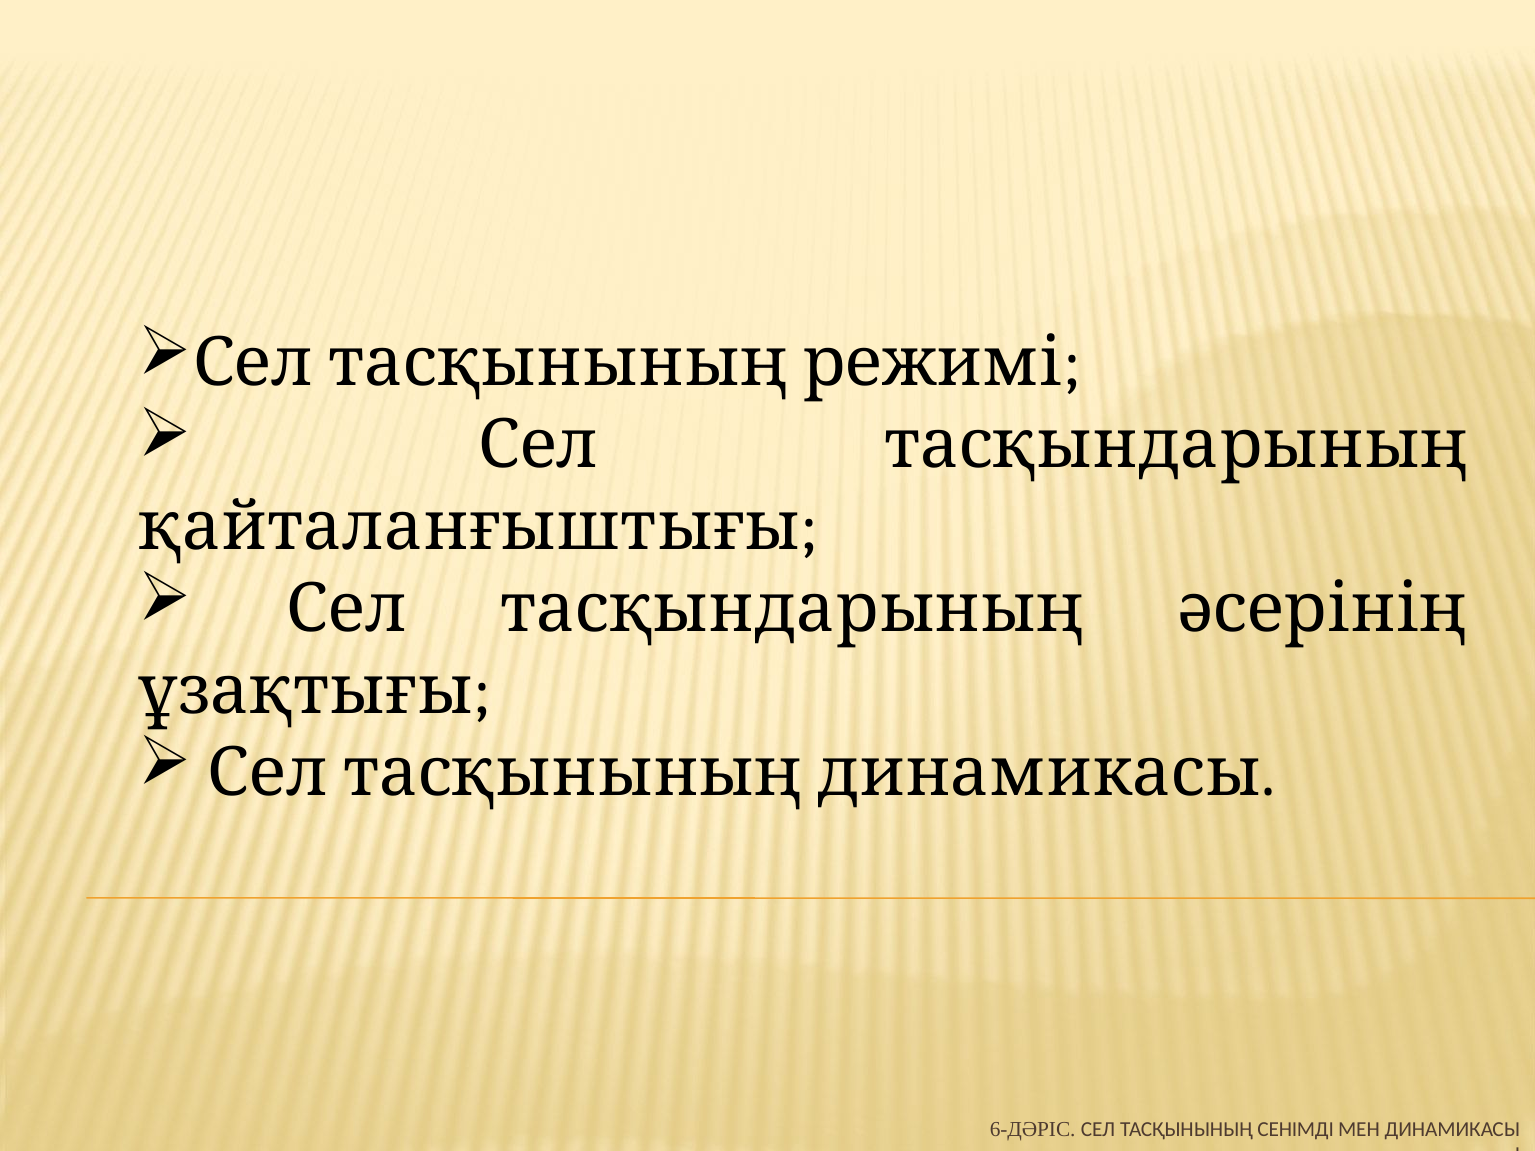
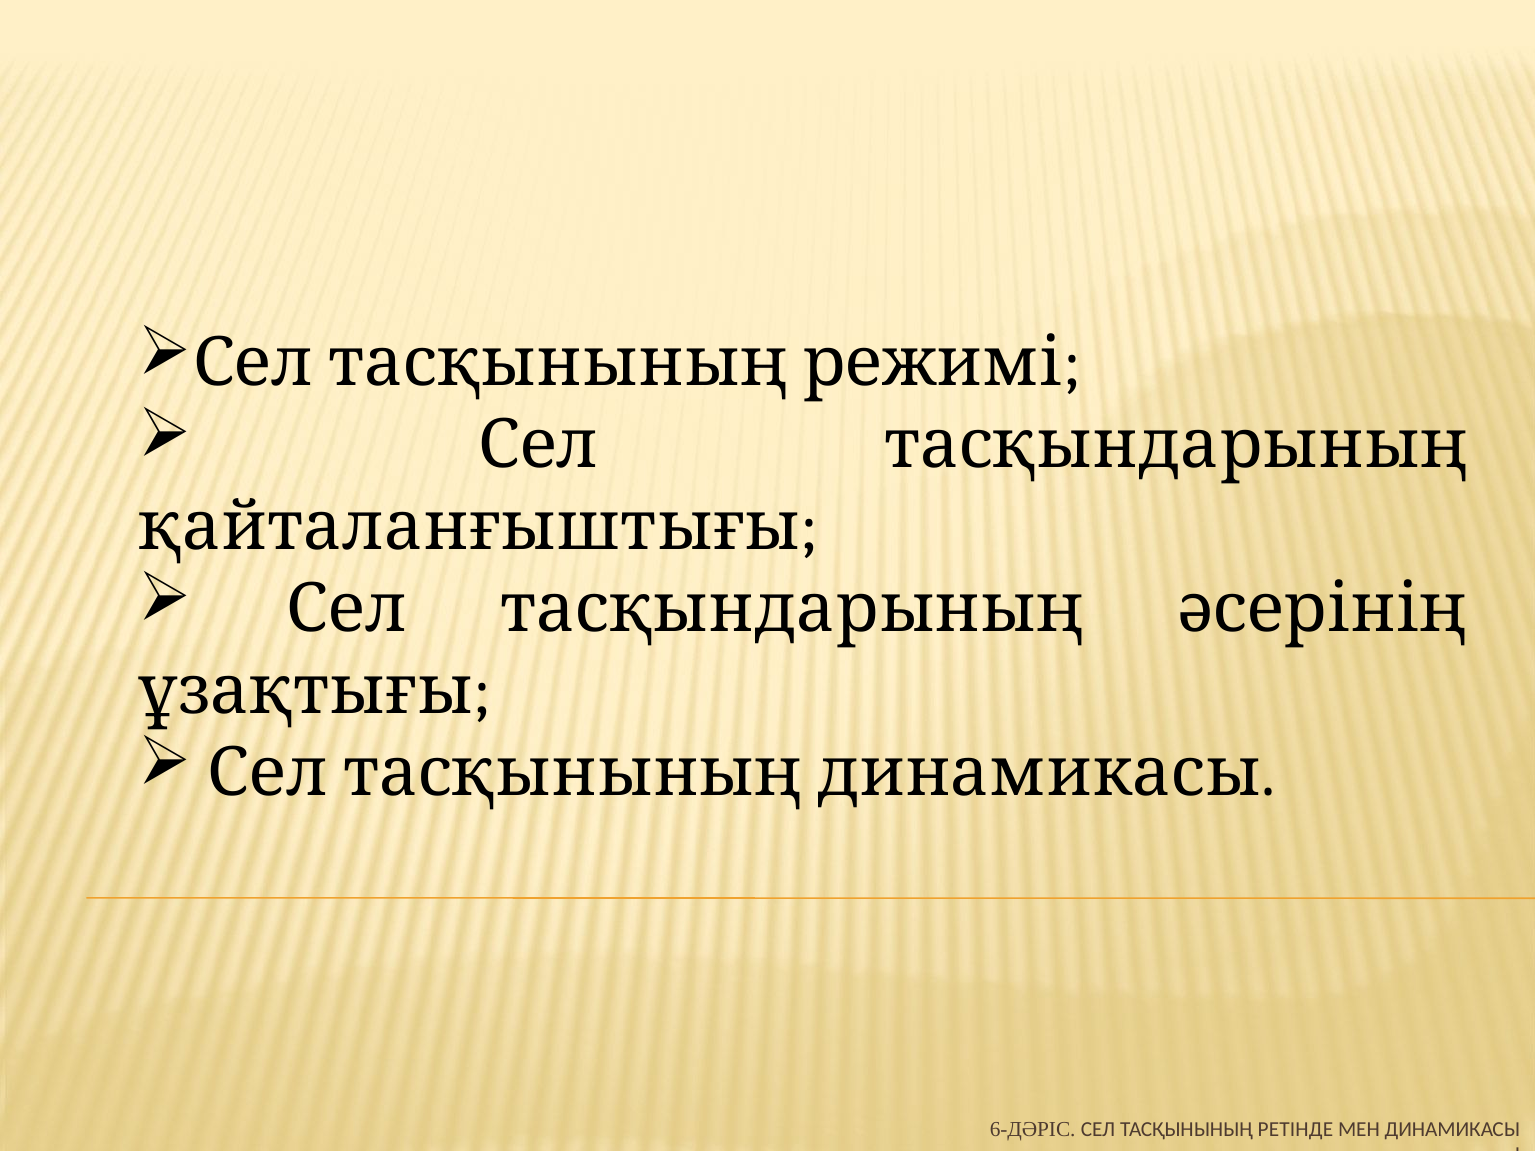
СЕНІМДІ: СЕНІМДІ -> РЕТІНДЕ
